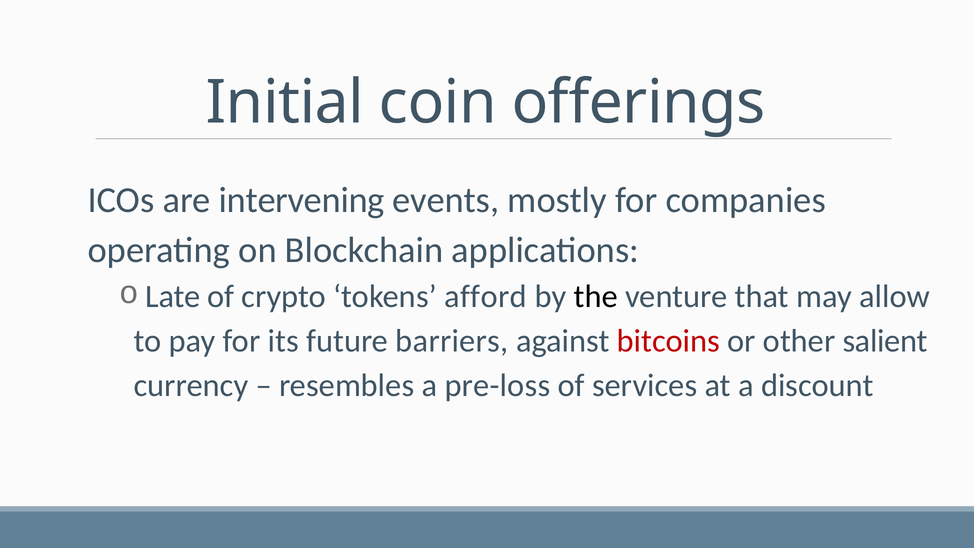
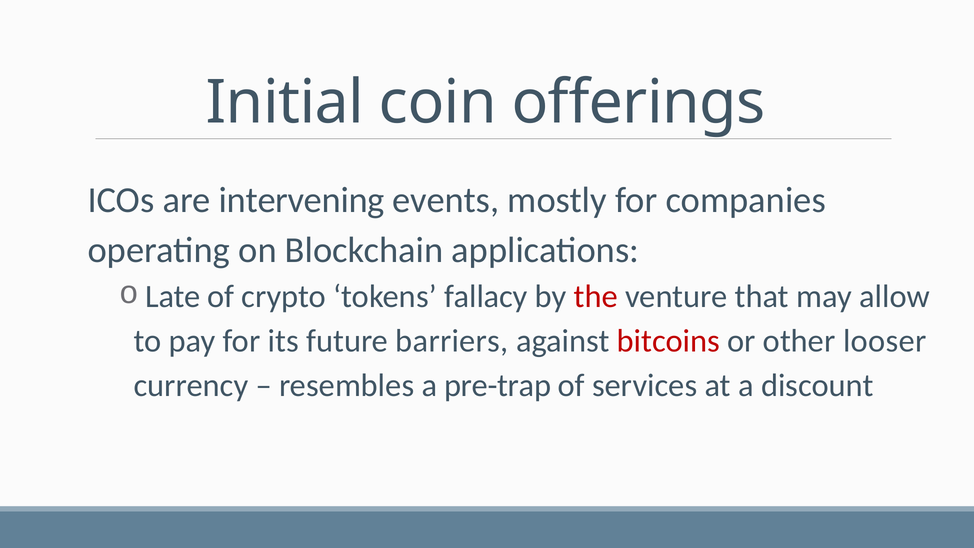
afford: afford -> fallacy
the colour: black -> red
salient: salient -> looser
pre-loss: pre-loss -> pre-trap
